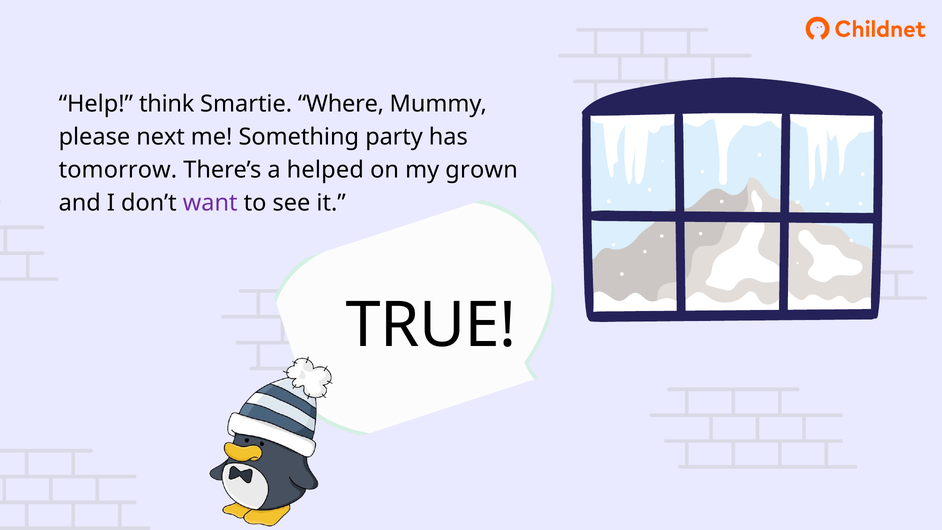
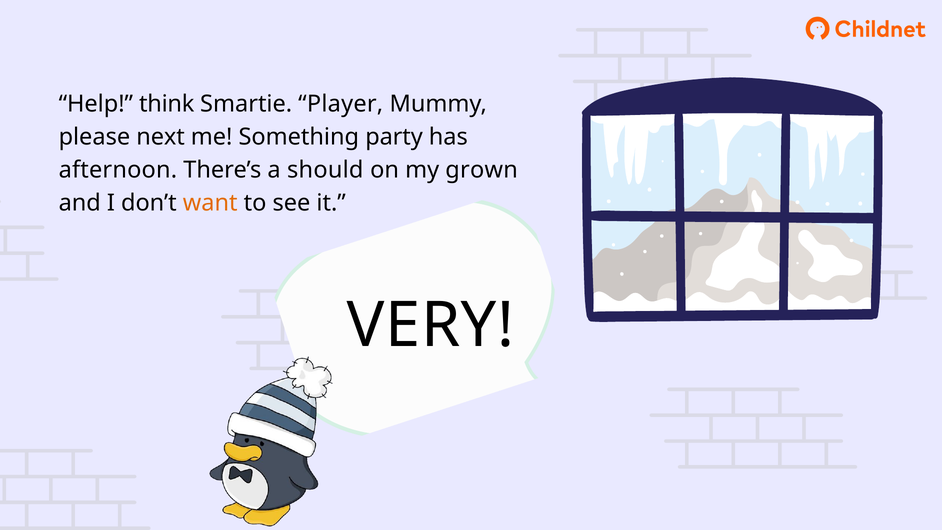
Where: Where -> Player
tomorrow: tomorrow -> afternoon
helped: helped -> should
want colour: purple -> orange
TRUE: TRUE -> VERY
